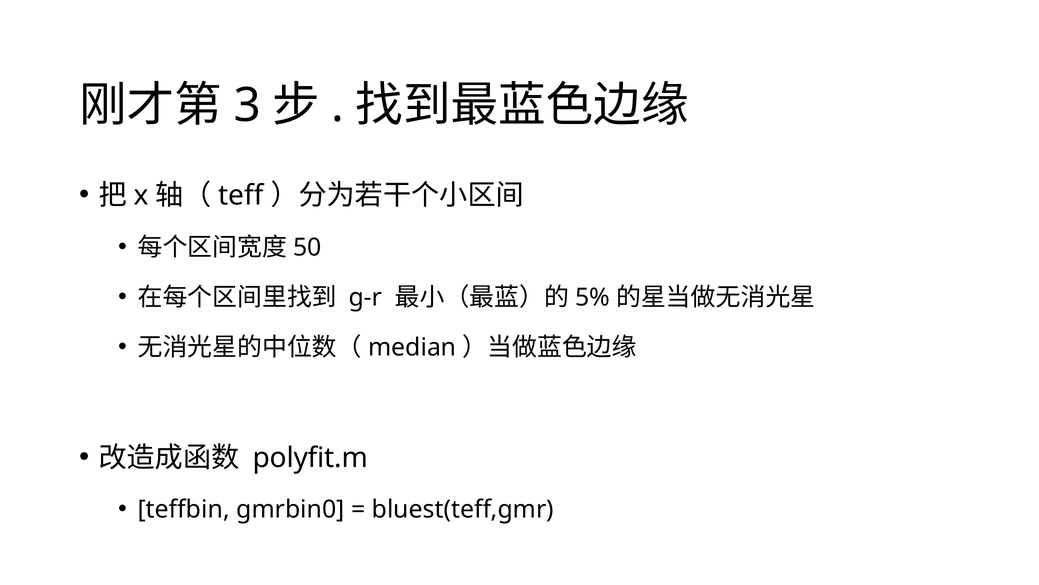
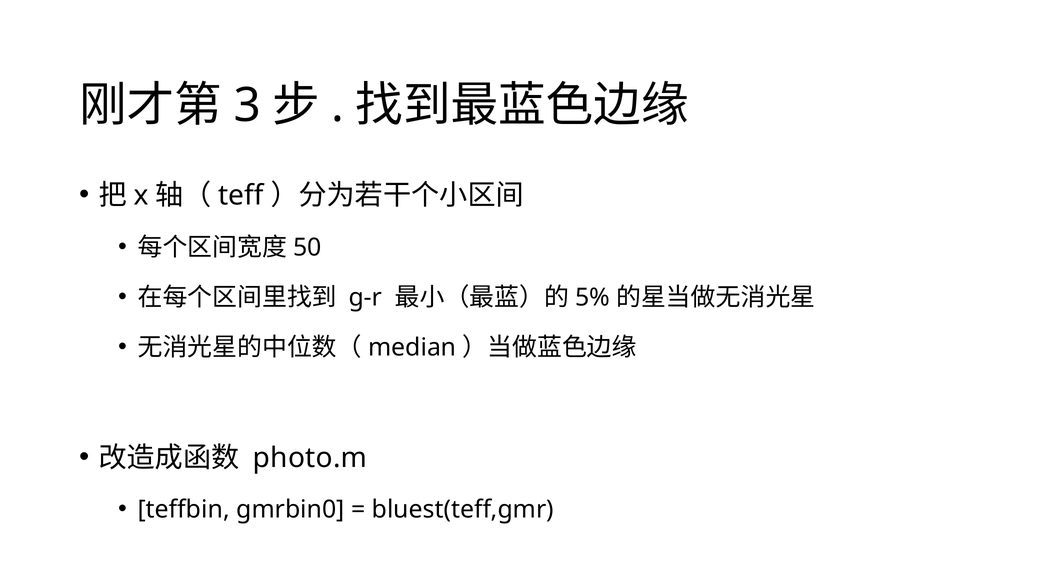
polyfit.m: polyfit.m -> photo.m
